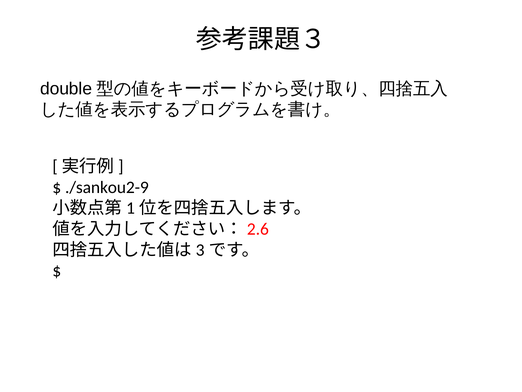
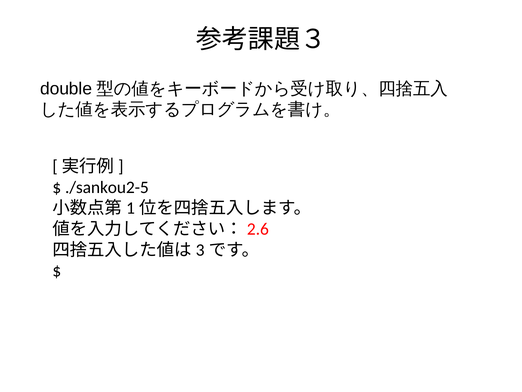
./sankou2-9: ./sankou2-9 -> ./sankou2-5
